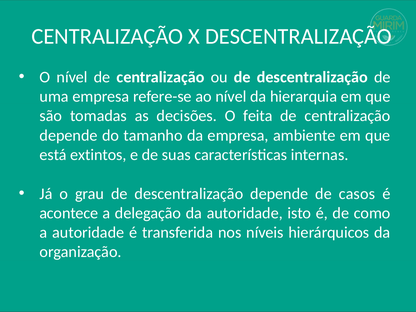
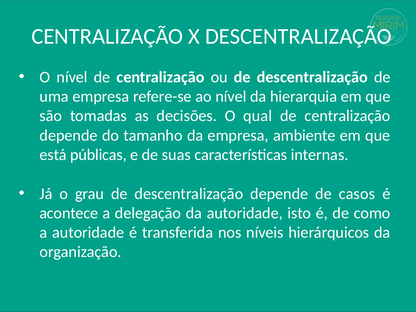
feita: feita -> qual
extintos: extintos -> públicas
